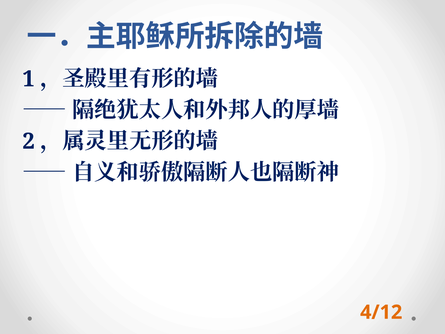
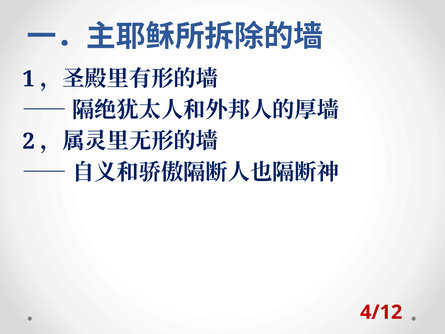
4/12 colour: orange -> red
